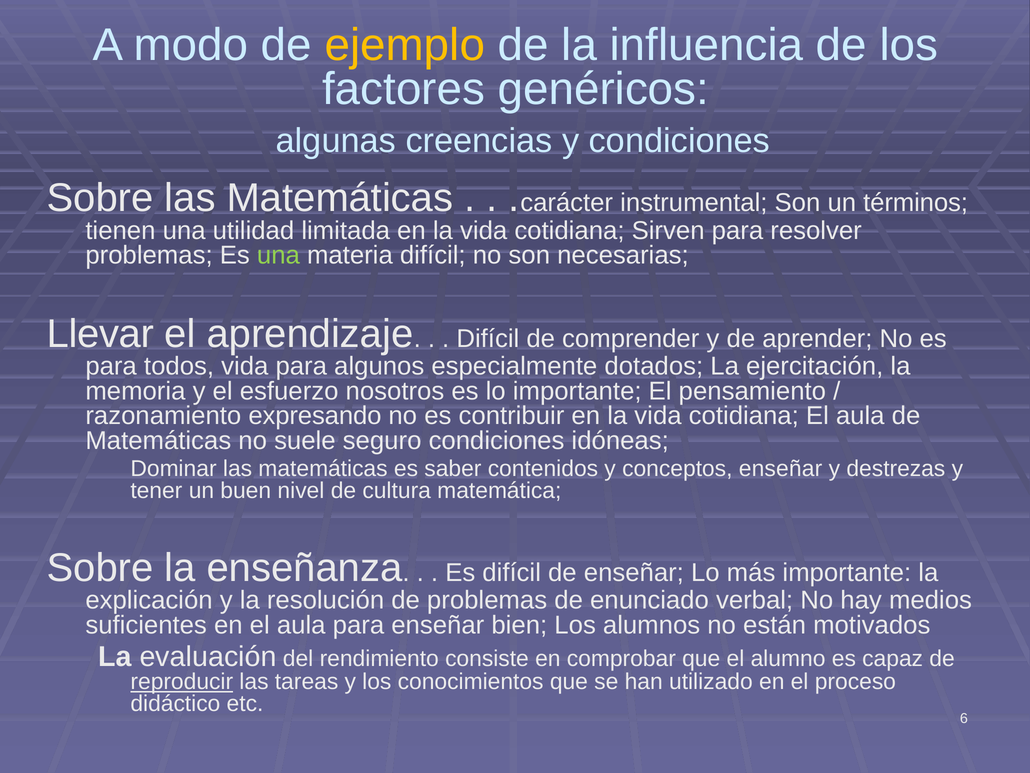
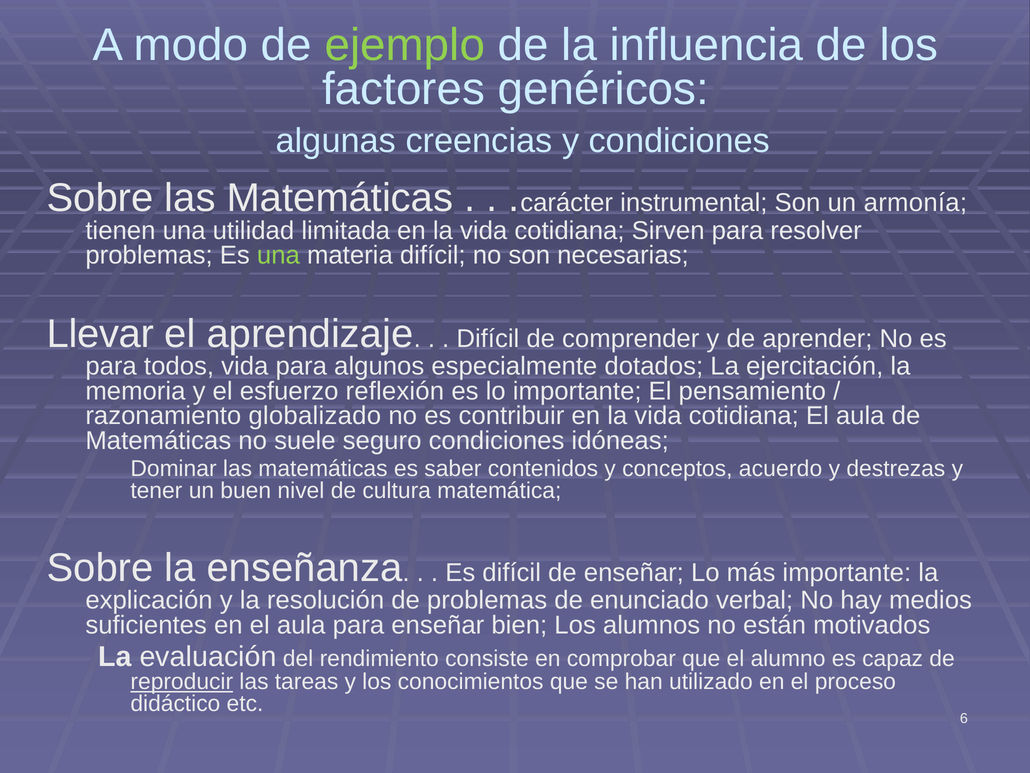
ejemplo colour: yellow -> light green
términos: términos -> armonía
nosotros: nosotros -> reflexión
expresando: expresando -> globalizado
conceptos enseñar: enseñar -> acuerdo
